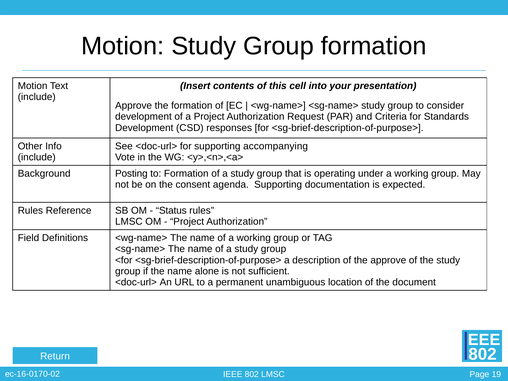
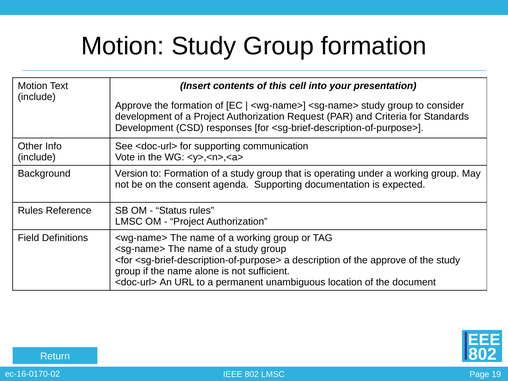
accompanying: accompanying -> communication
Posting: Posting -> Version
